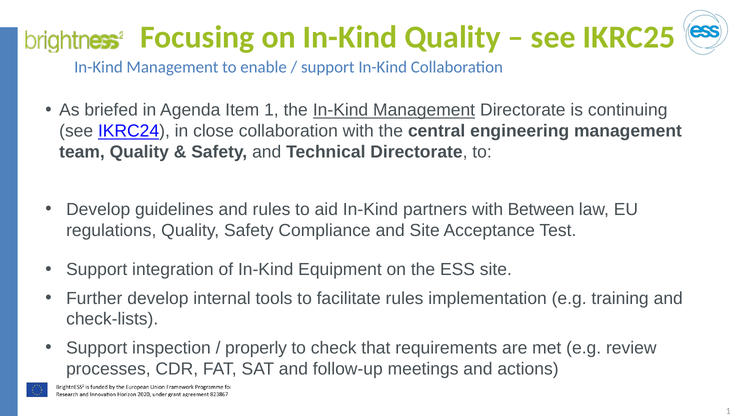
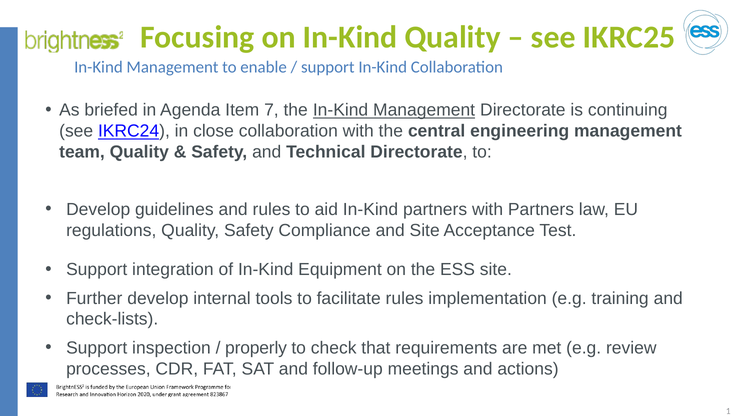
Item 1: 1 -> 7
with Between: Between -> Partners
